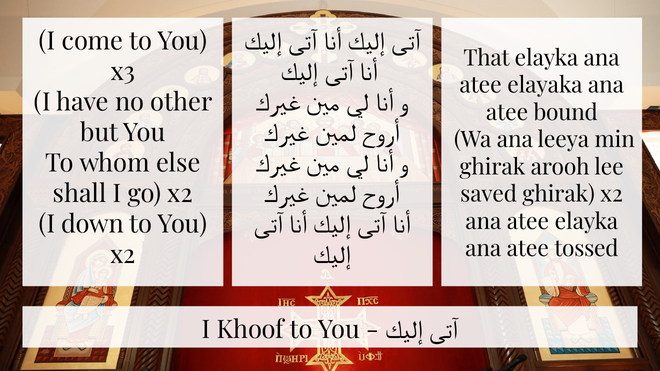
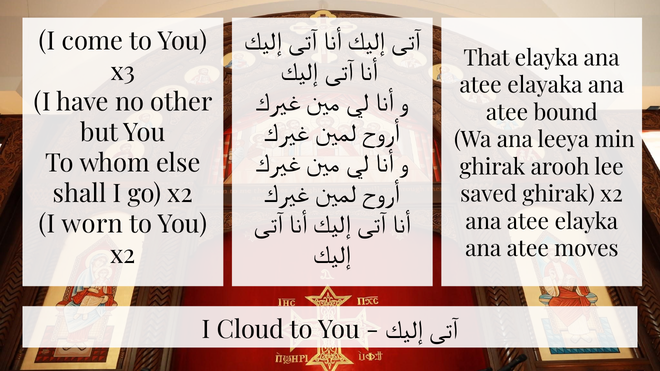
down: down -> worn
tossed: tossed -> moves
Khoof: Khoof -> Cloud
